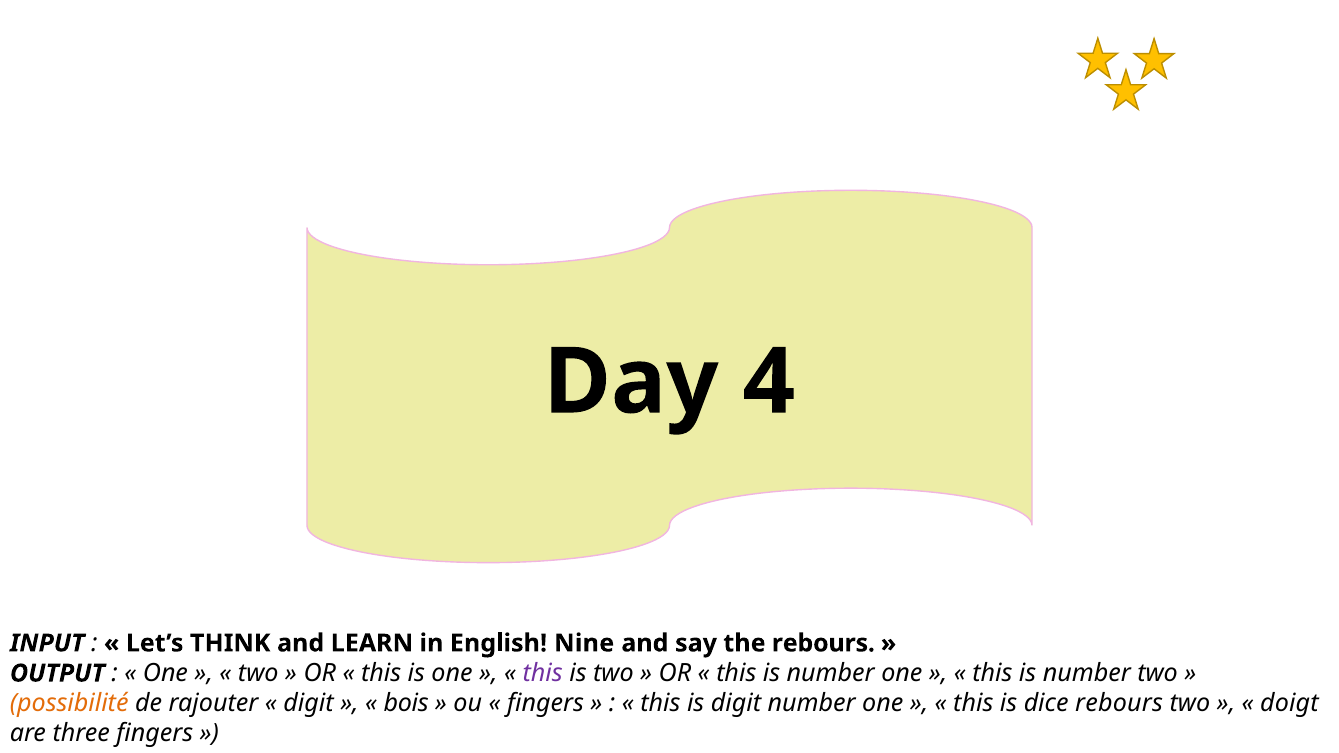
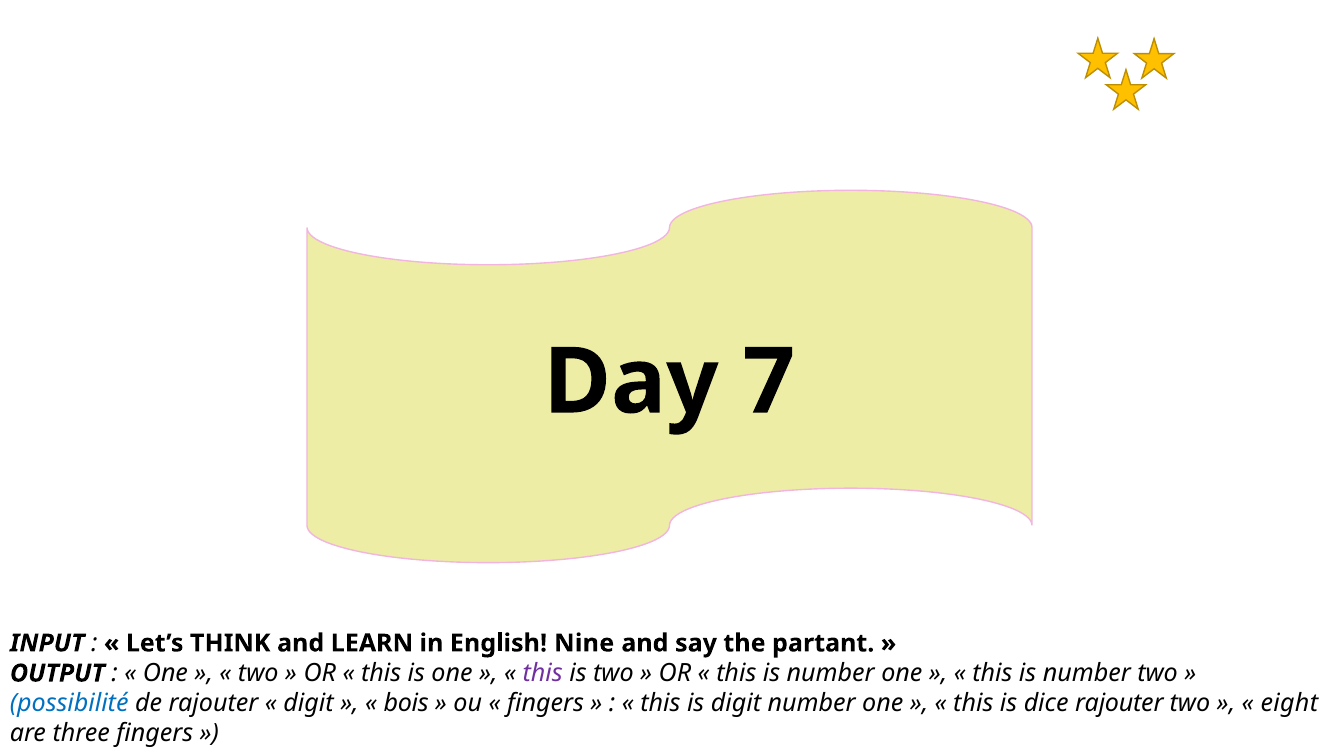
4: 4 -> 7
the rebours: rebours -> partant
possibilité colour: orange -> blue
dice rebours: rebours -> rajouter
doigt: doigt -> eight
